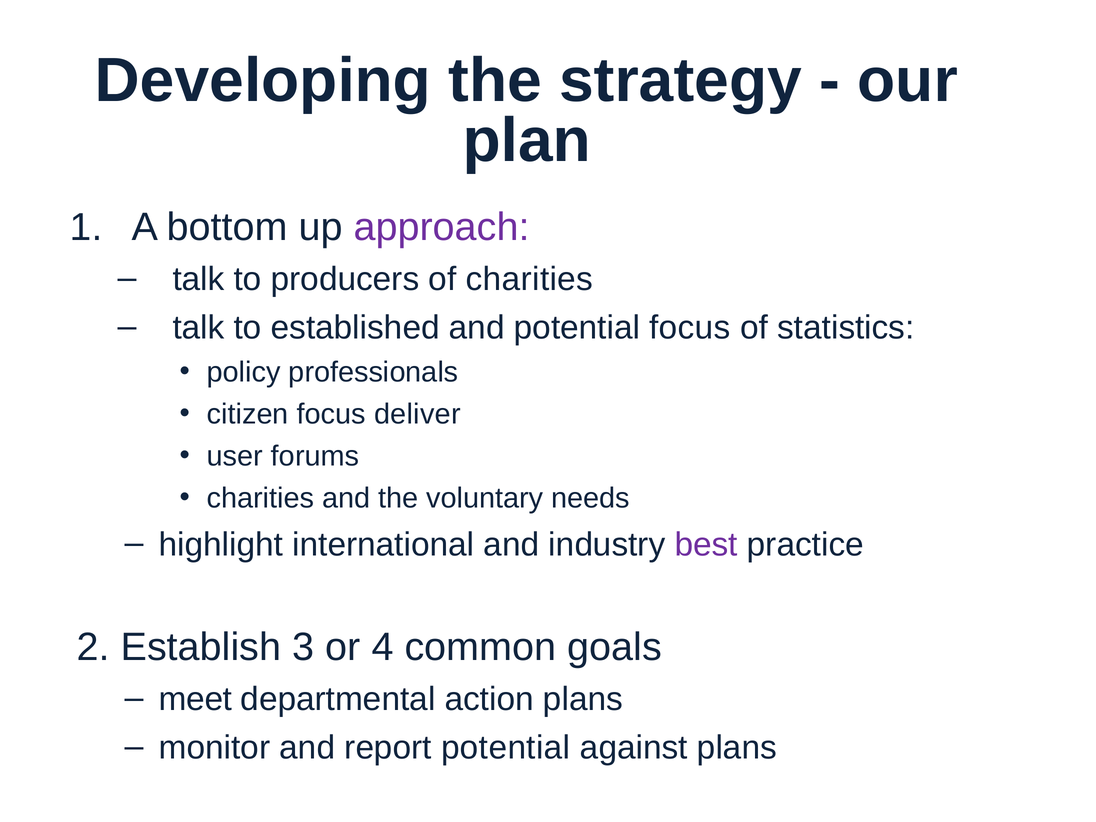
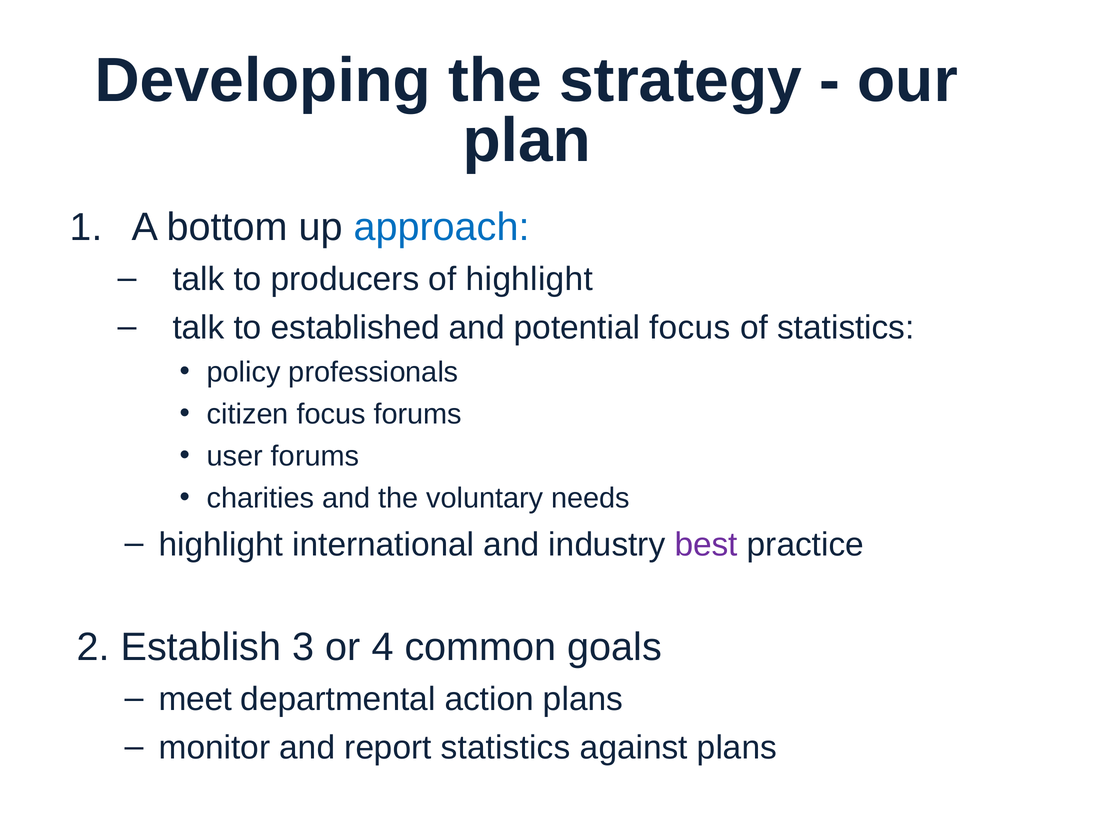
approach colour: purple -> blue
of charities: charities -> highlight
focus deliver: deliver -> forums
report potential: potential -> statistics
